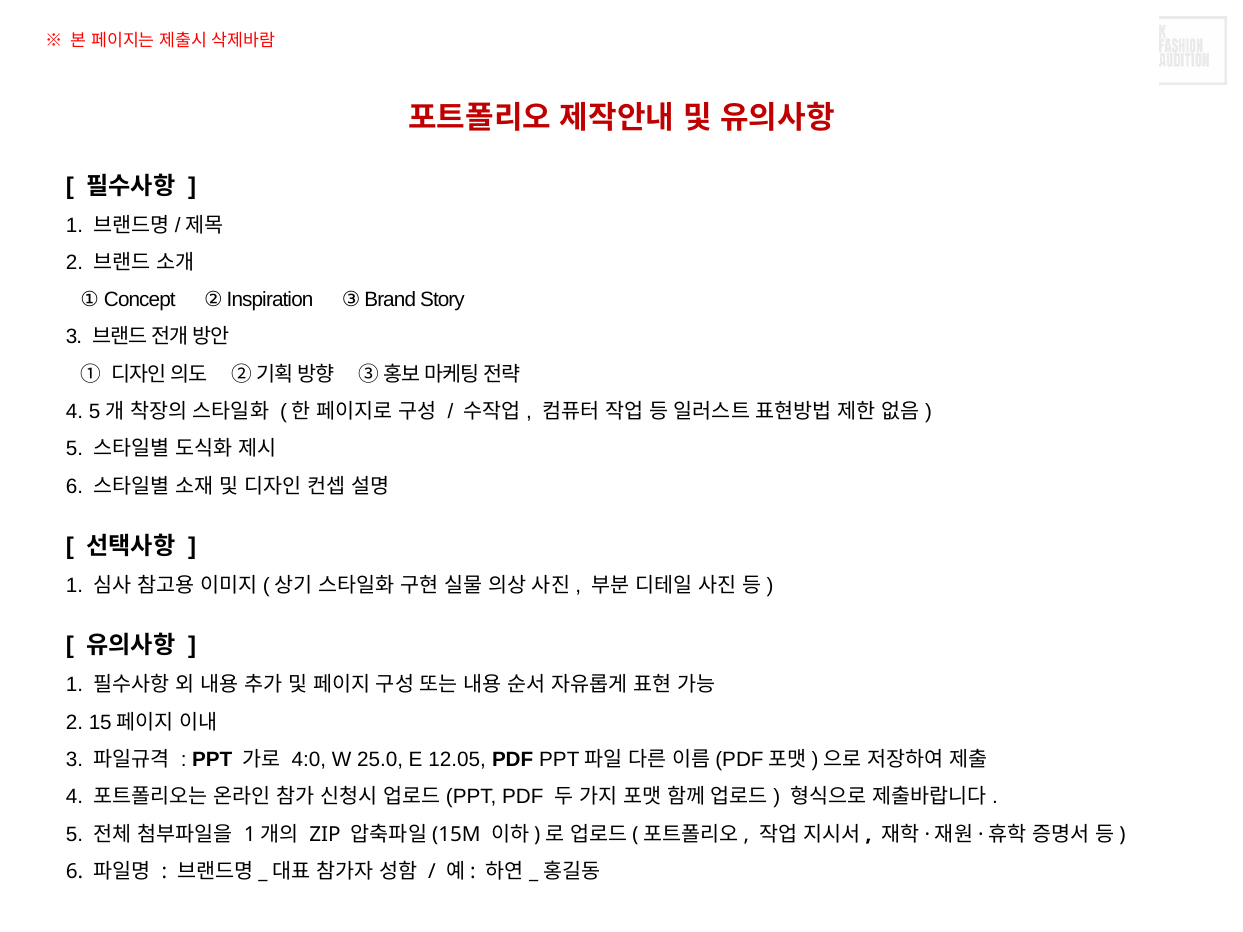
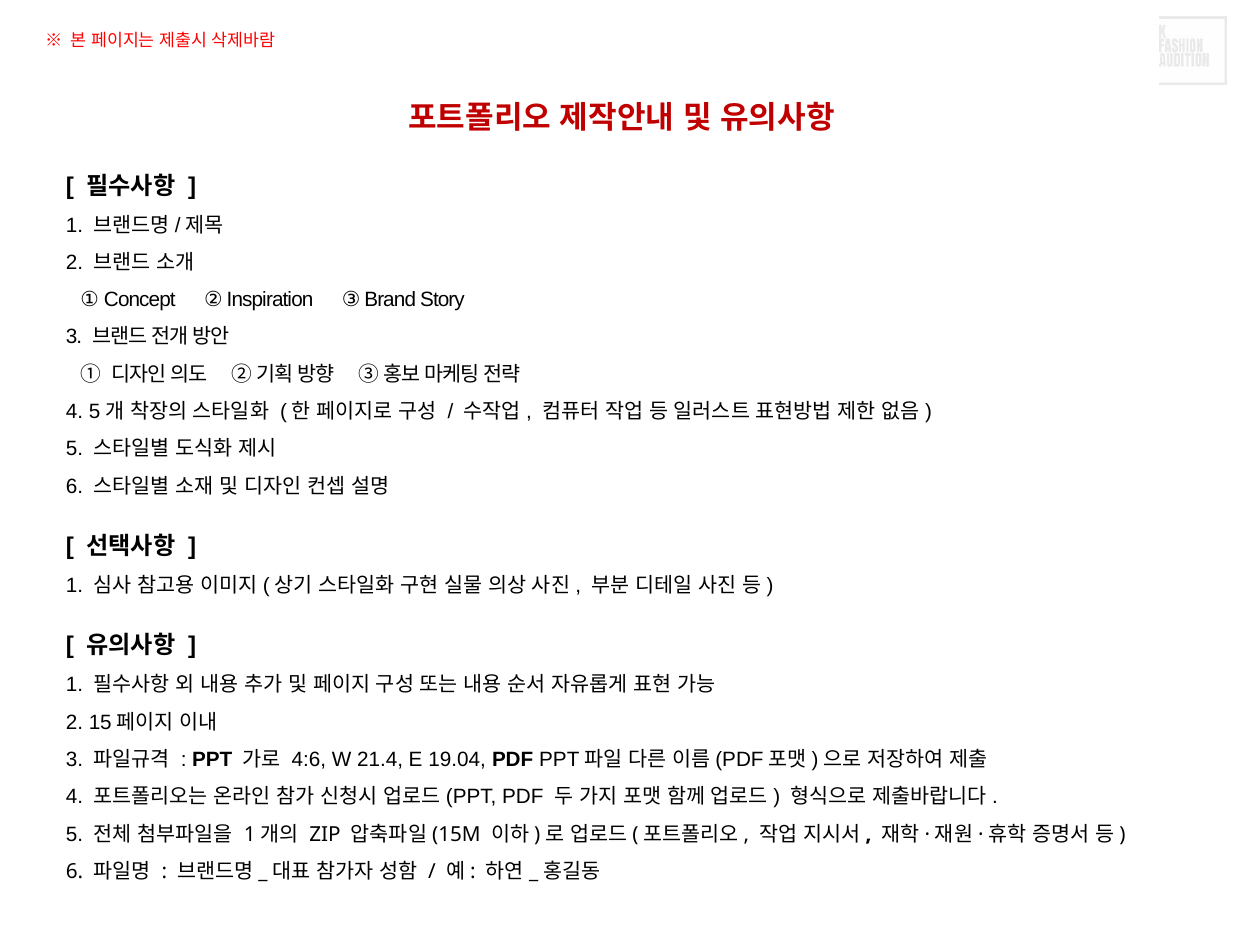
4:0: 4:0 -> 4:6
25.0: 25.0 -> 21.4
12.05: 12.05 -> 19.04
